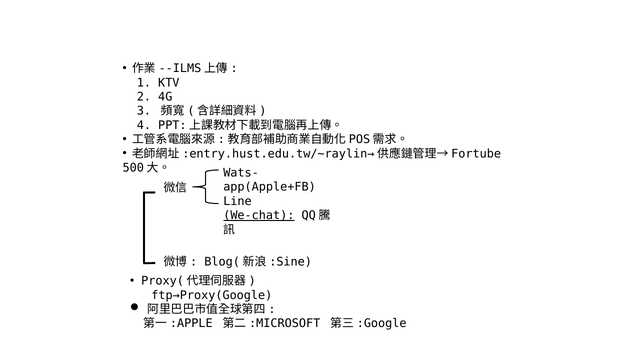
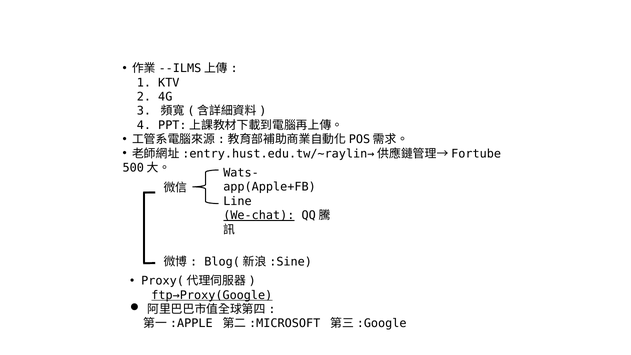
ftp→Proxy(Google underline: none -> present
